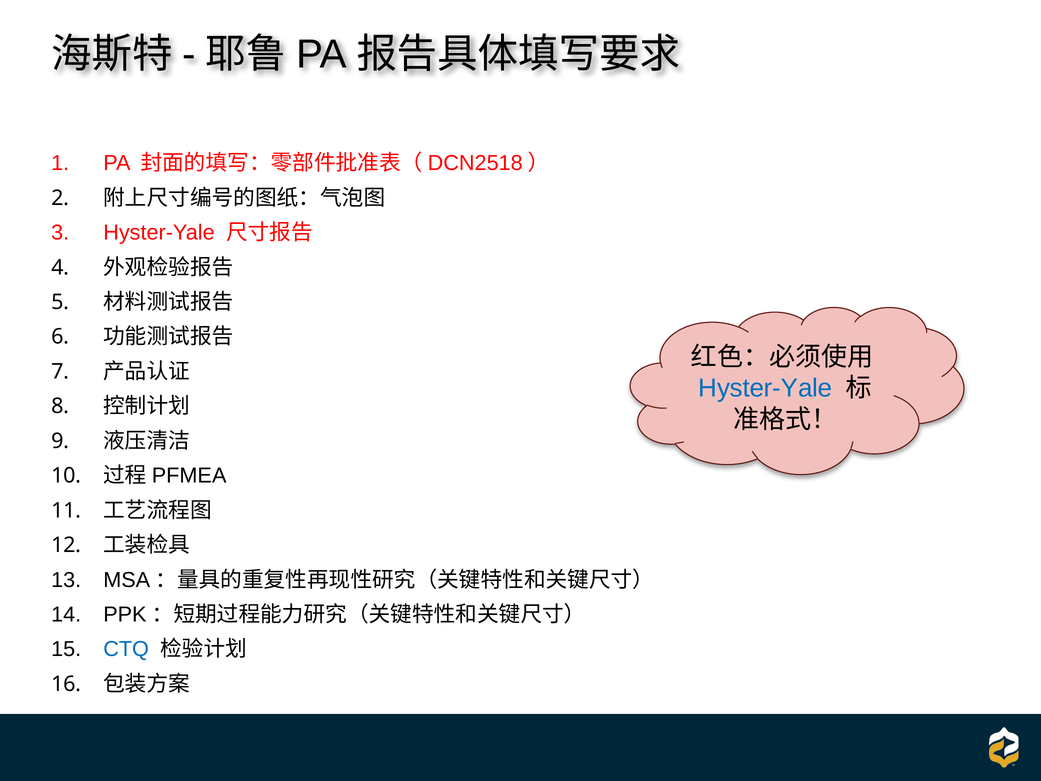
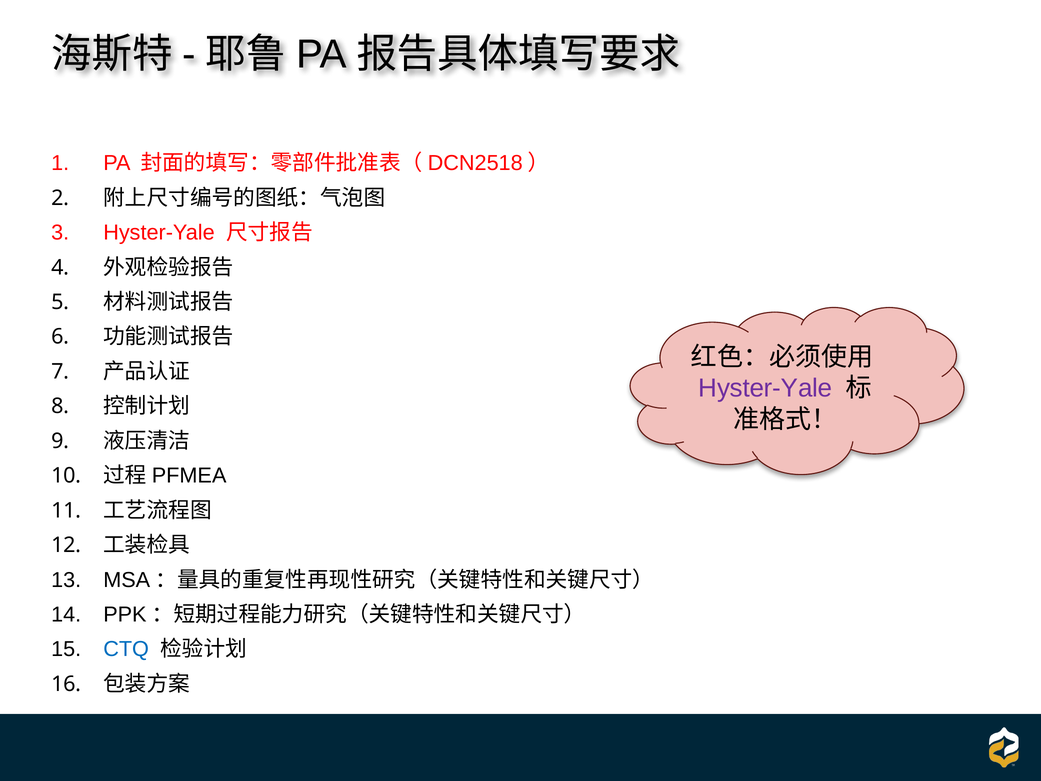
Hyster-Yale at (765, 388) colour: blue -> purple
